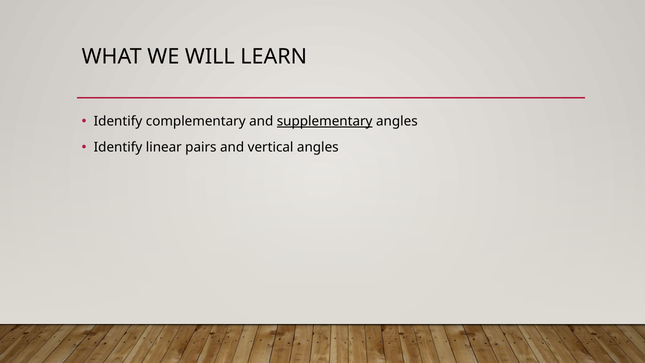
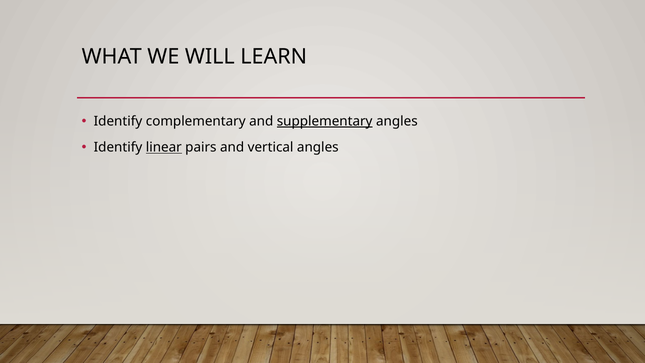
linear underline: none -> present
